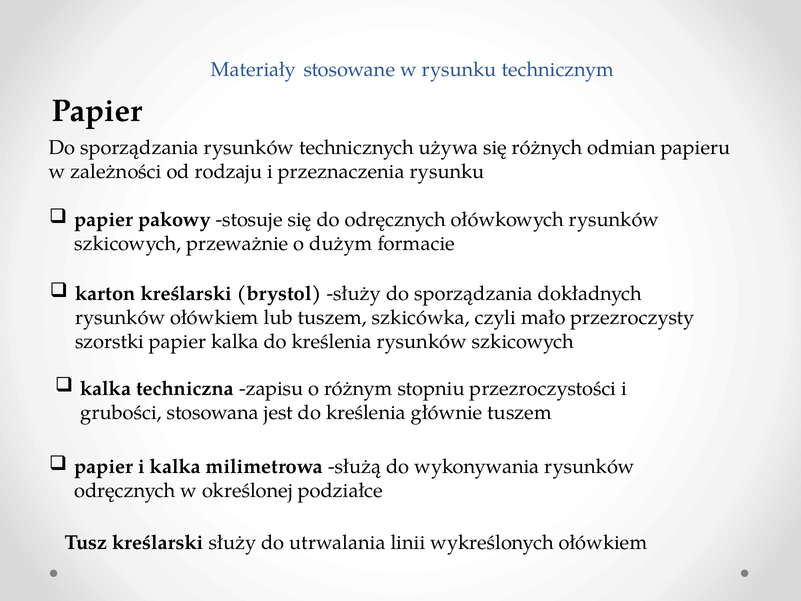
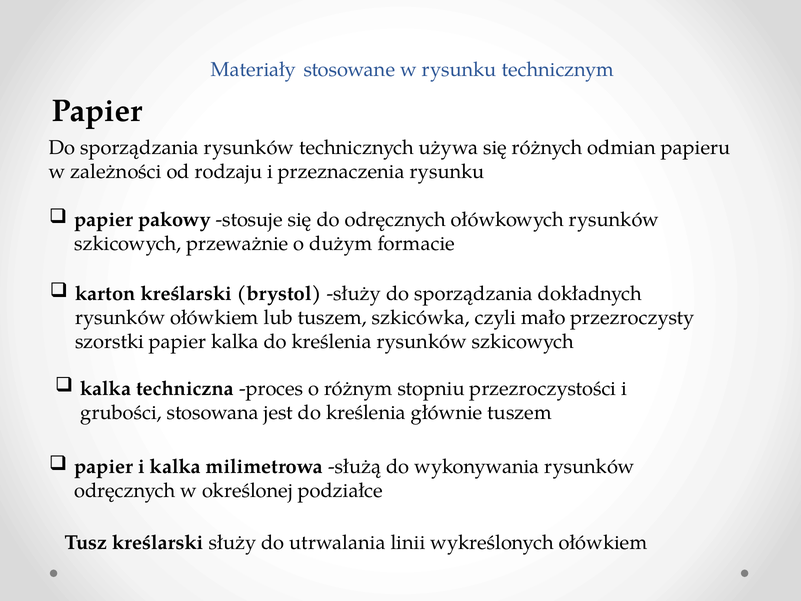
zapisu: zapisu -> proces
